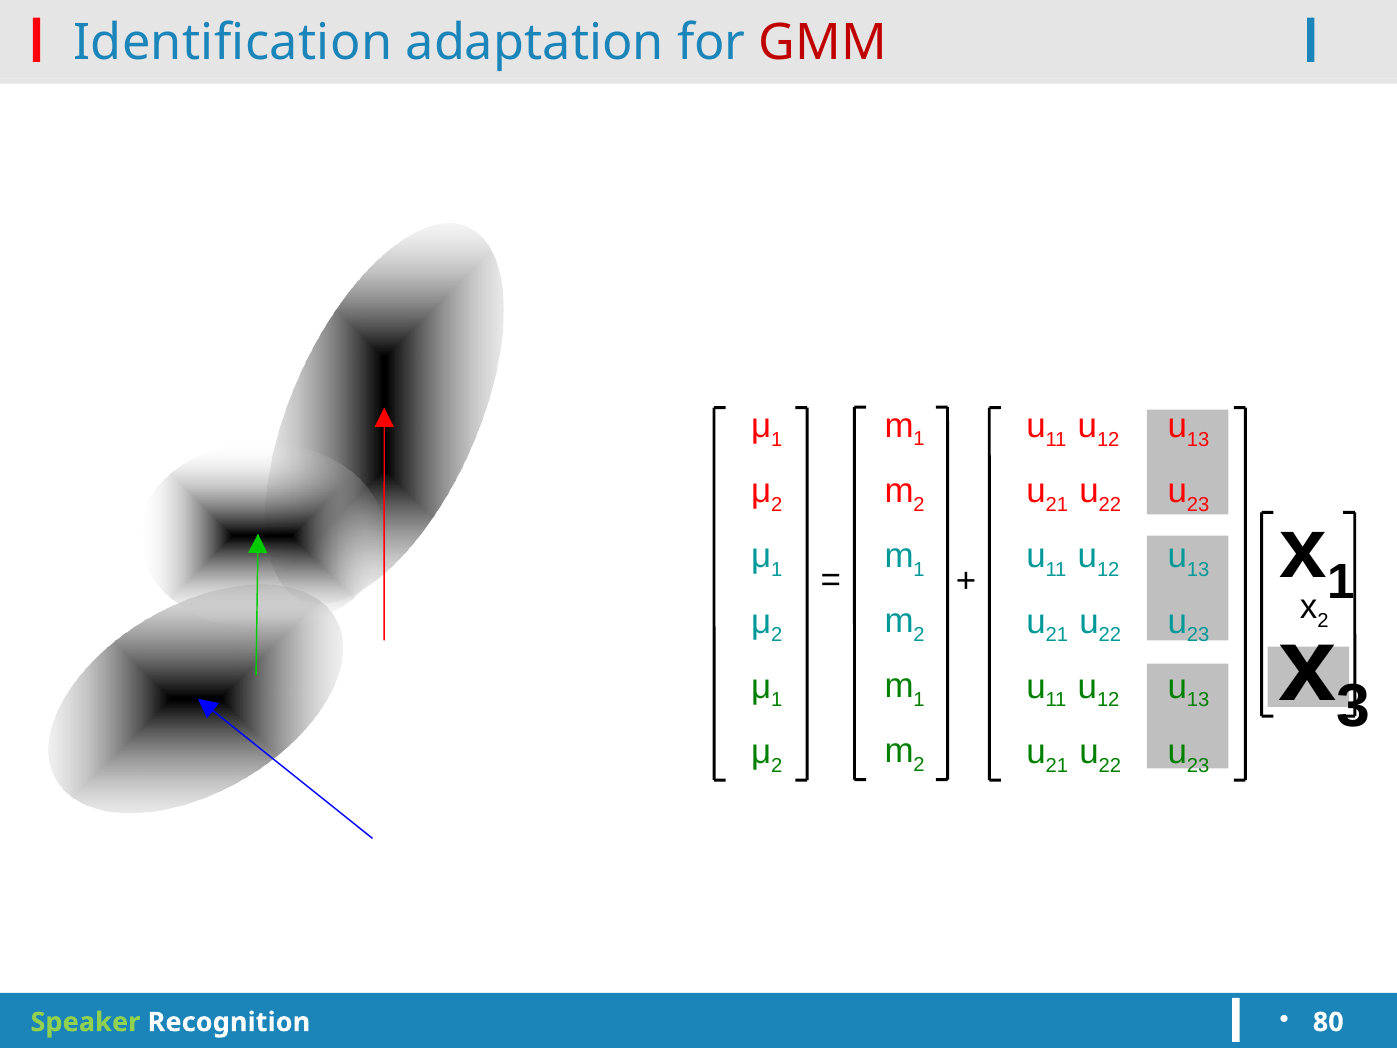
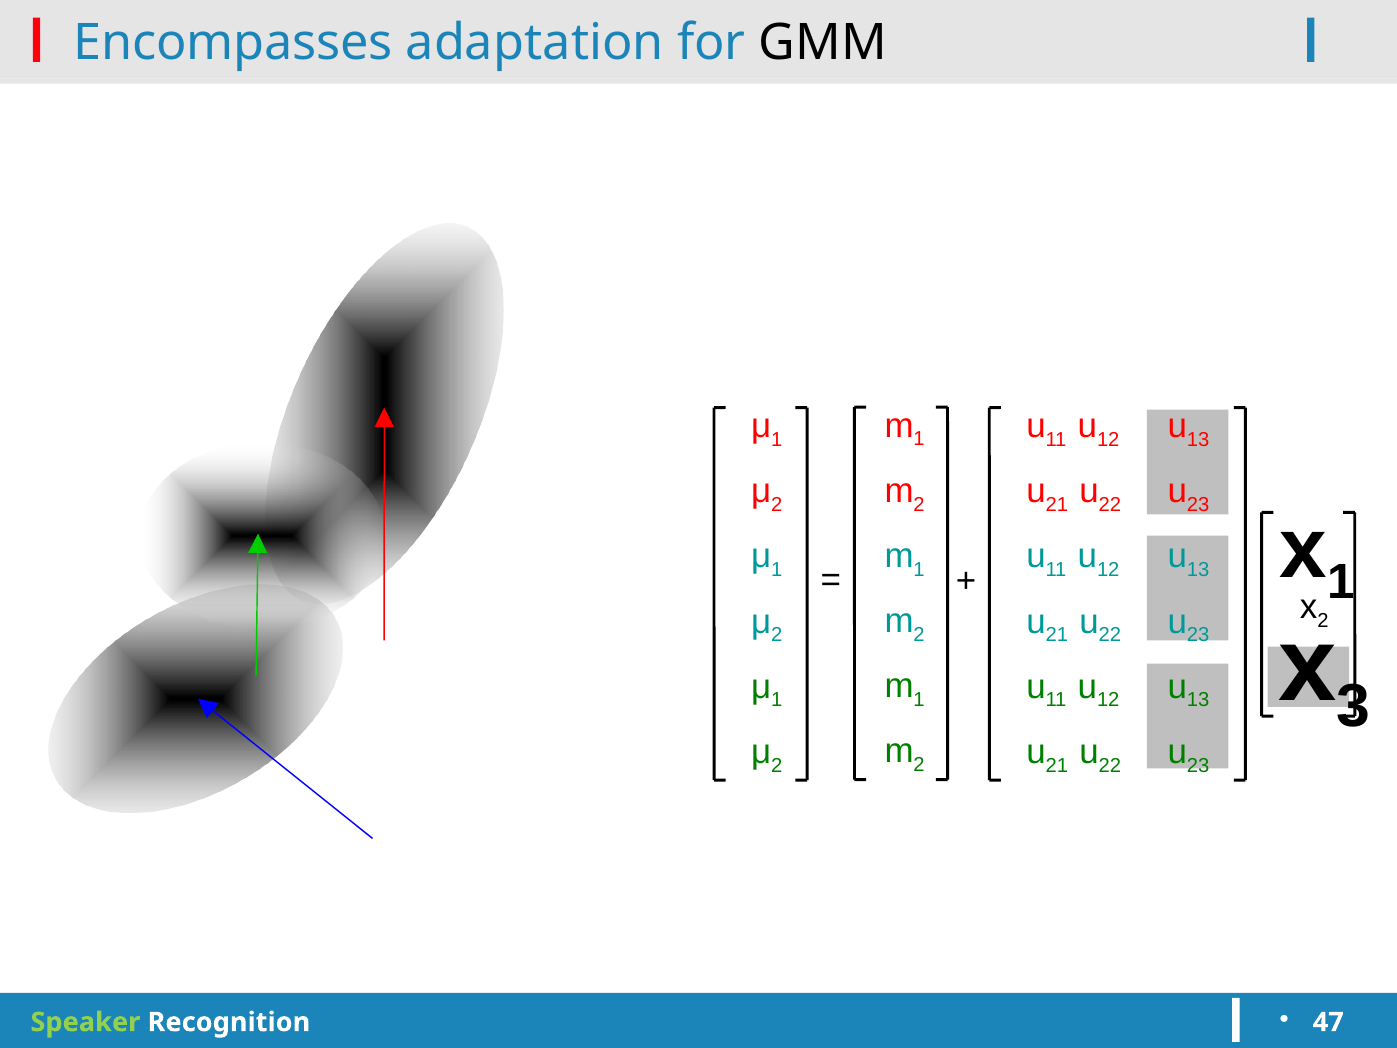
Identification: Identification -> Encompasses
GMM colour: red -> black
80: 80 -> 47
